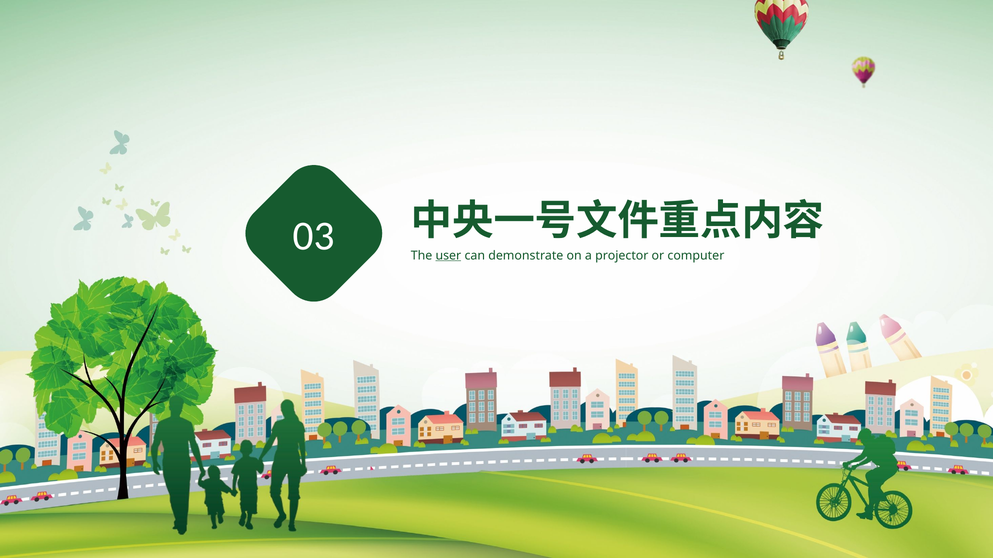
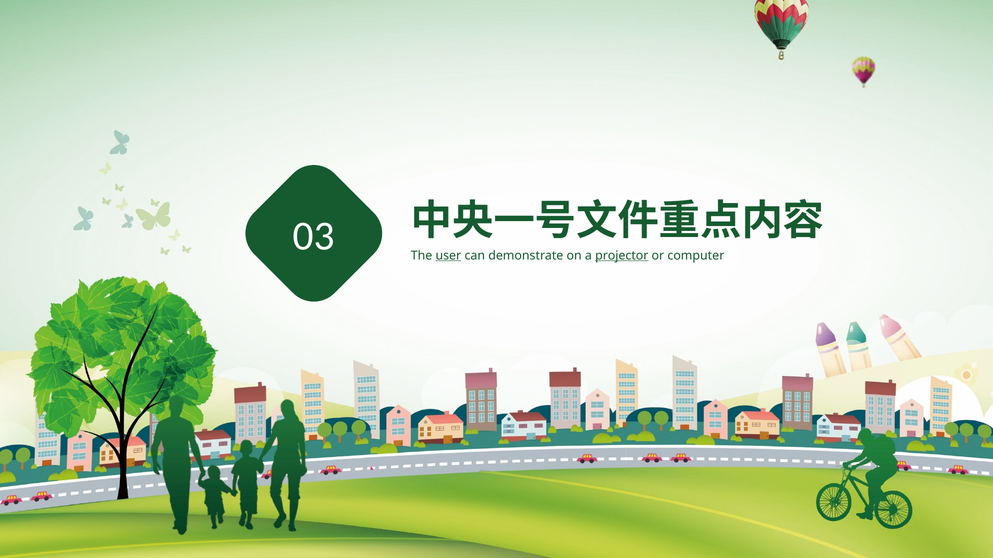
projector underline: none -> present
